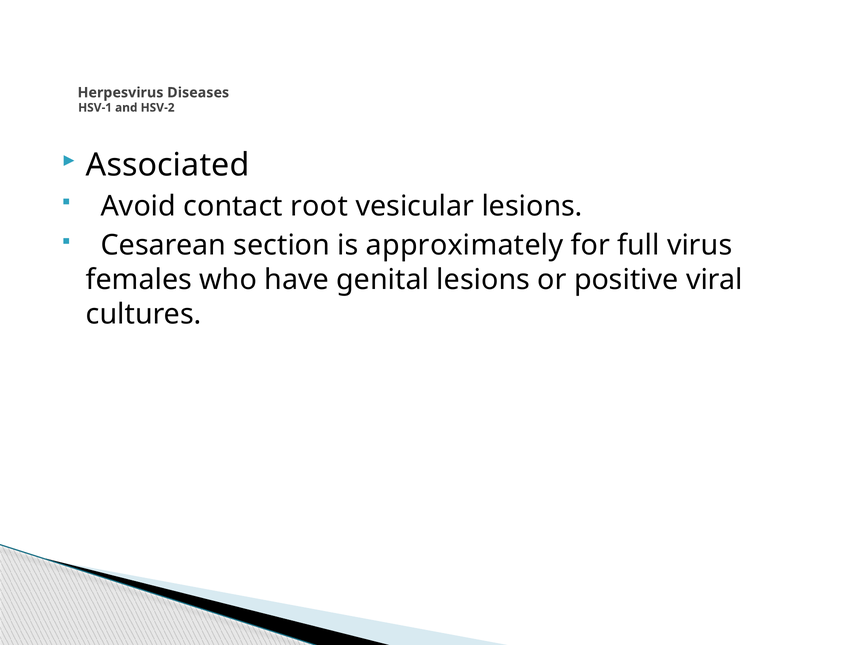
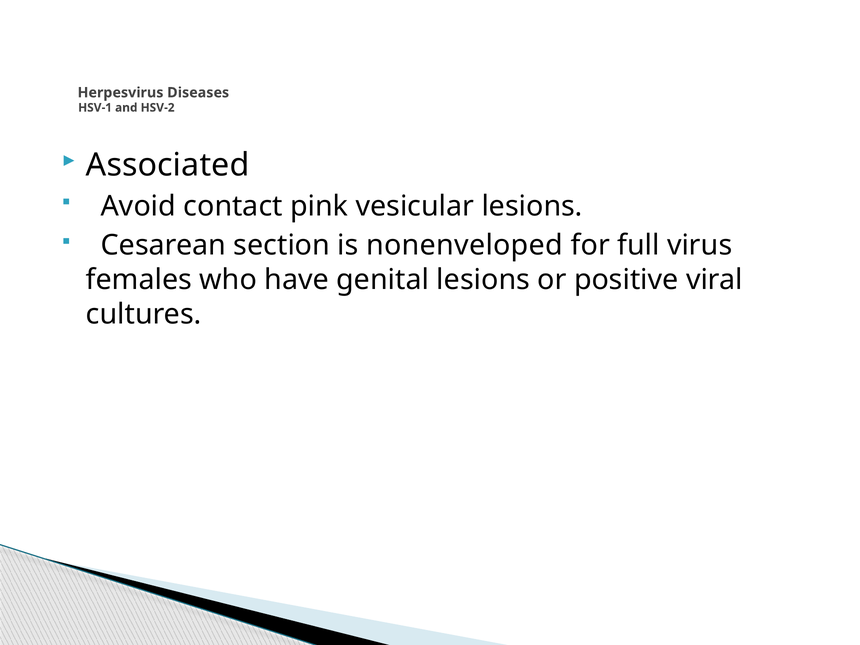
root: root -> pink
approximately: approximately -> nonenveloped
